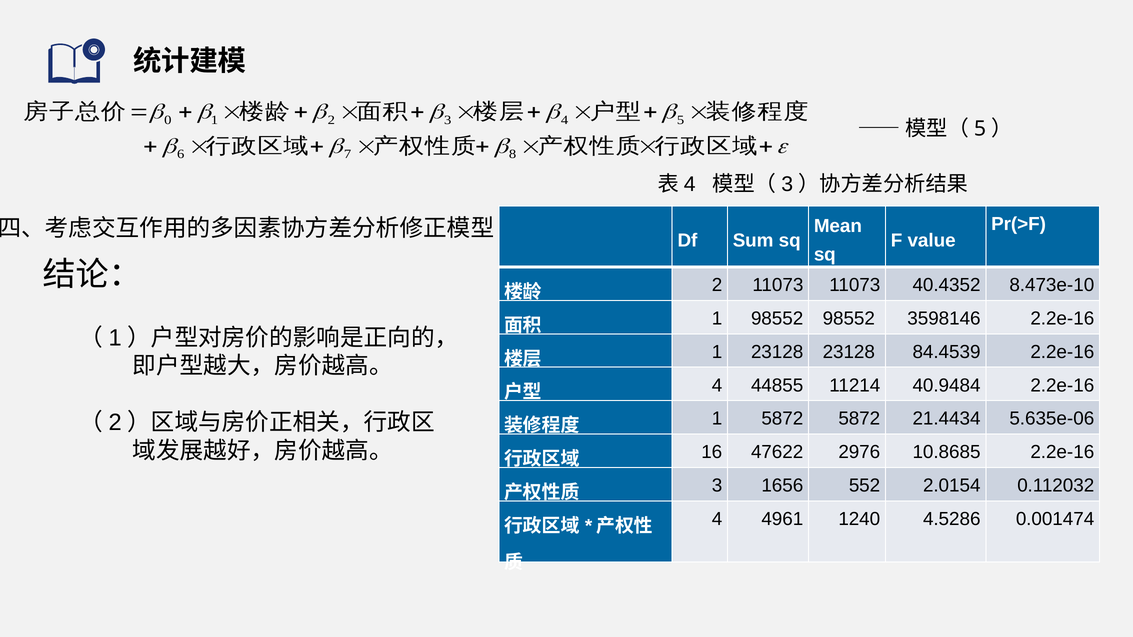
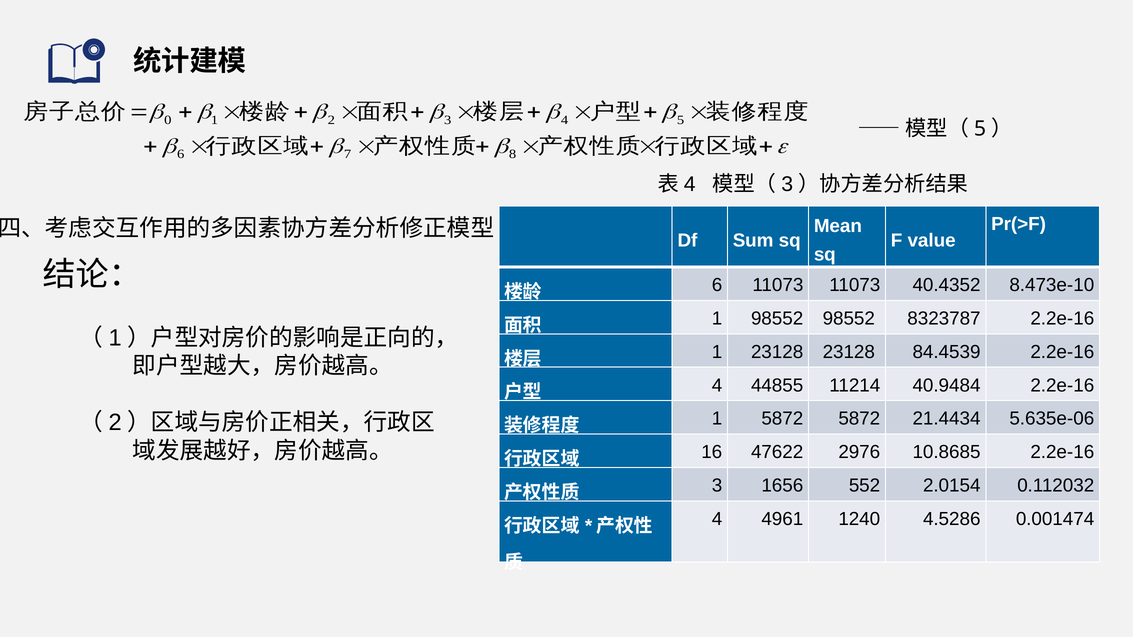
2 at (717, 285): 2 -> 6
3598146: 3598146 -> 8323787
